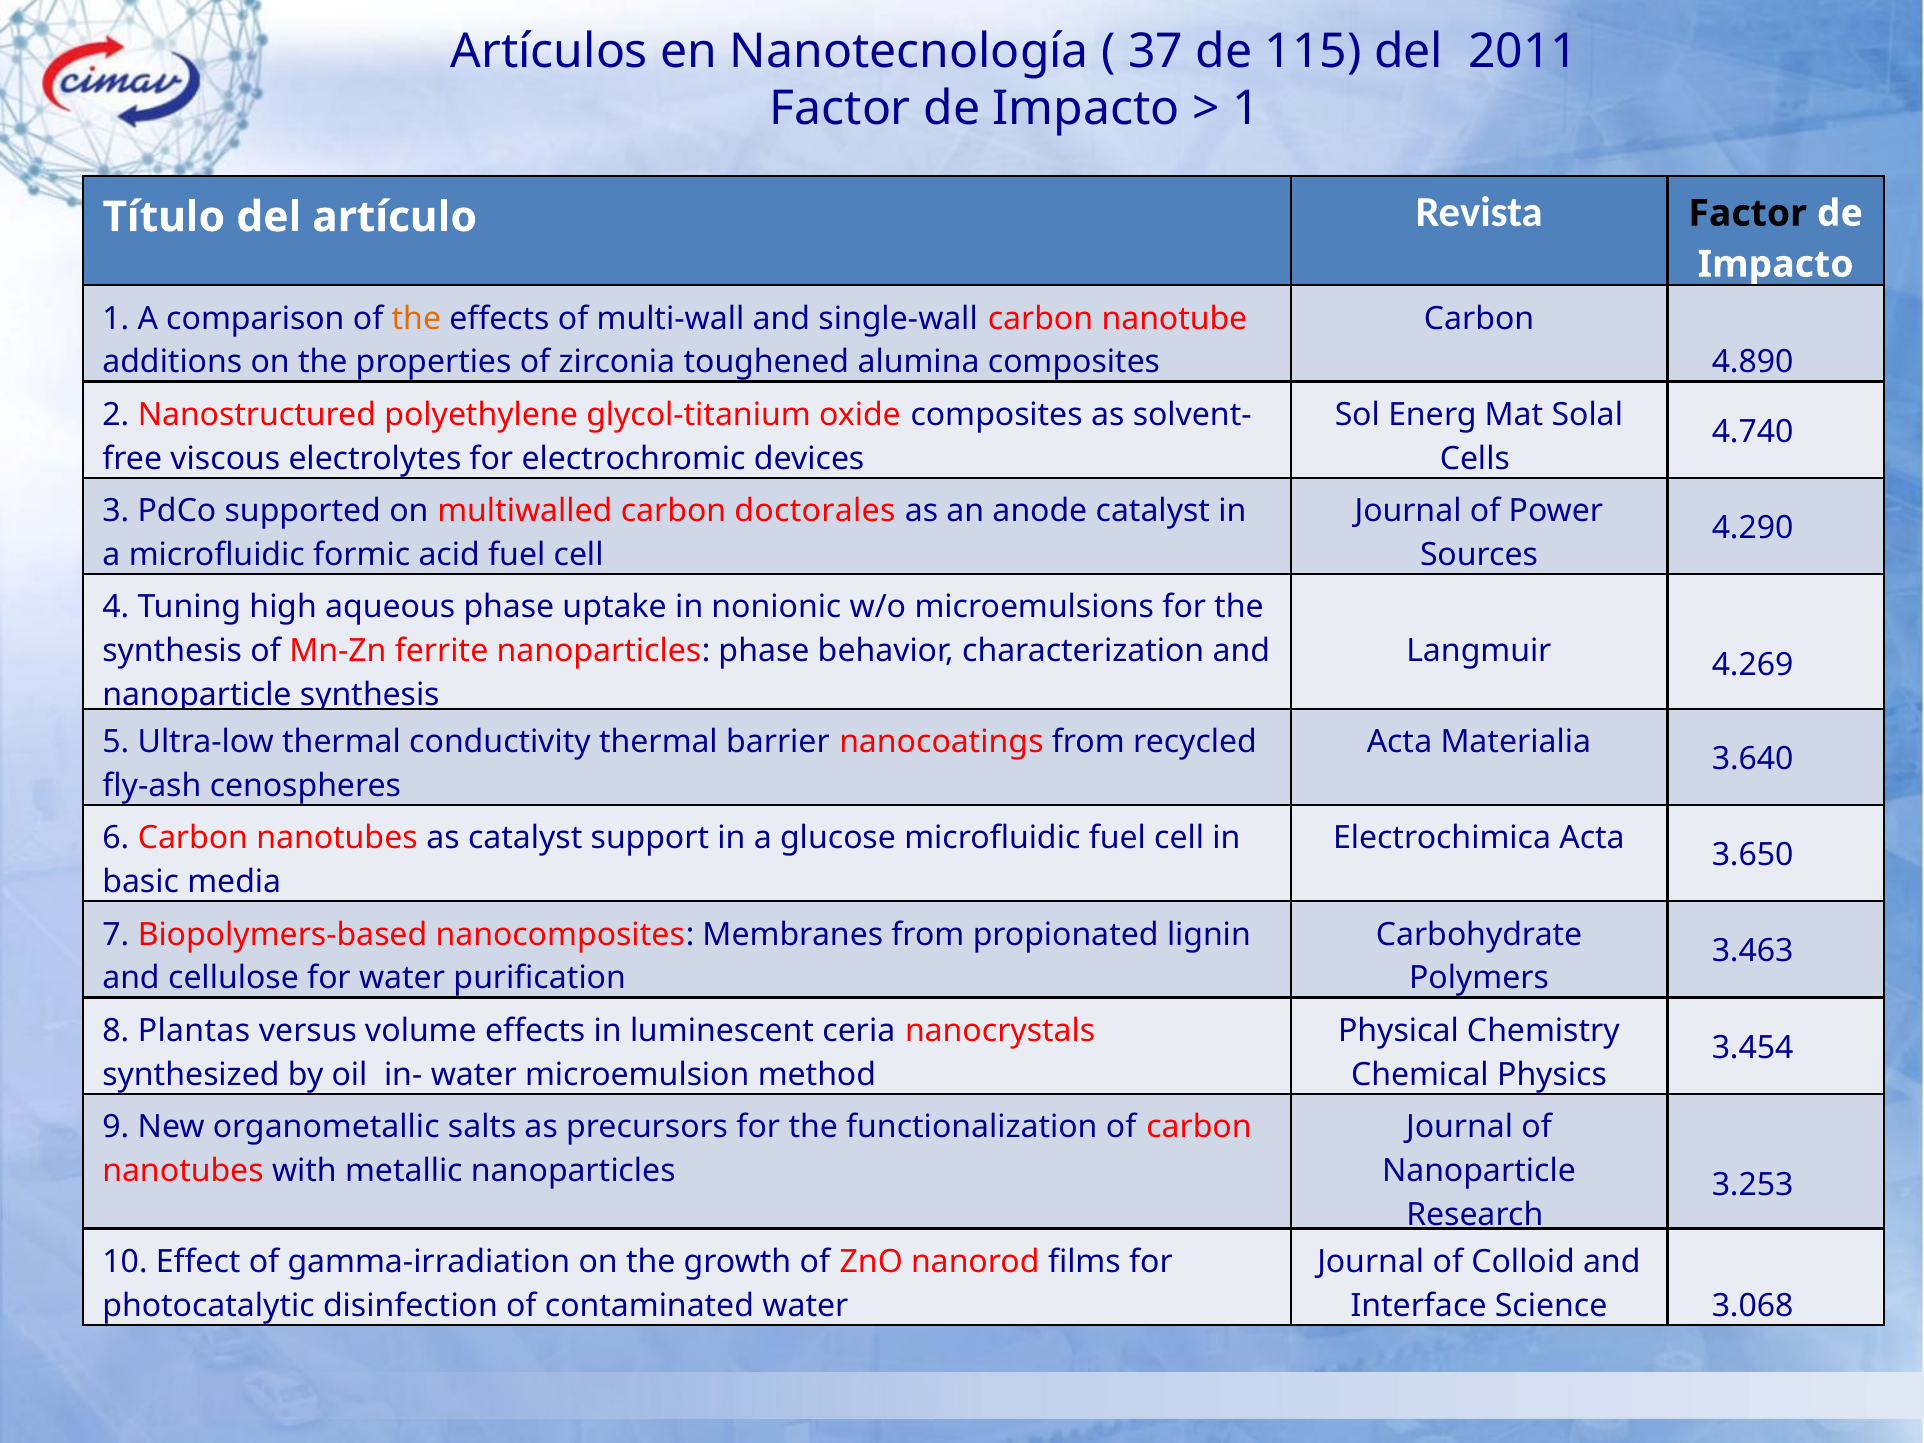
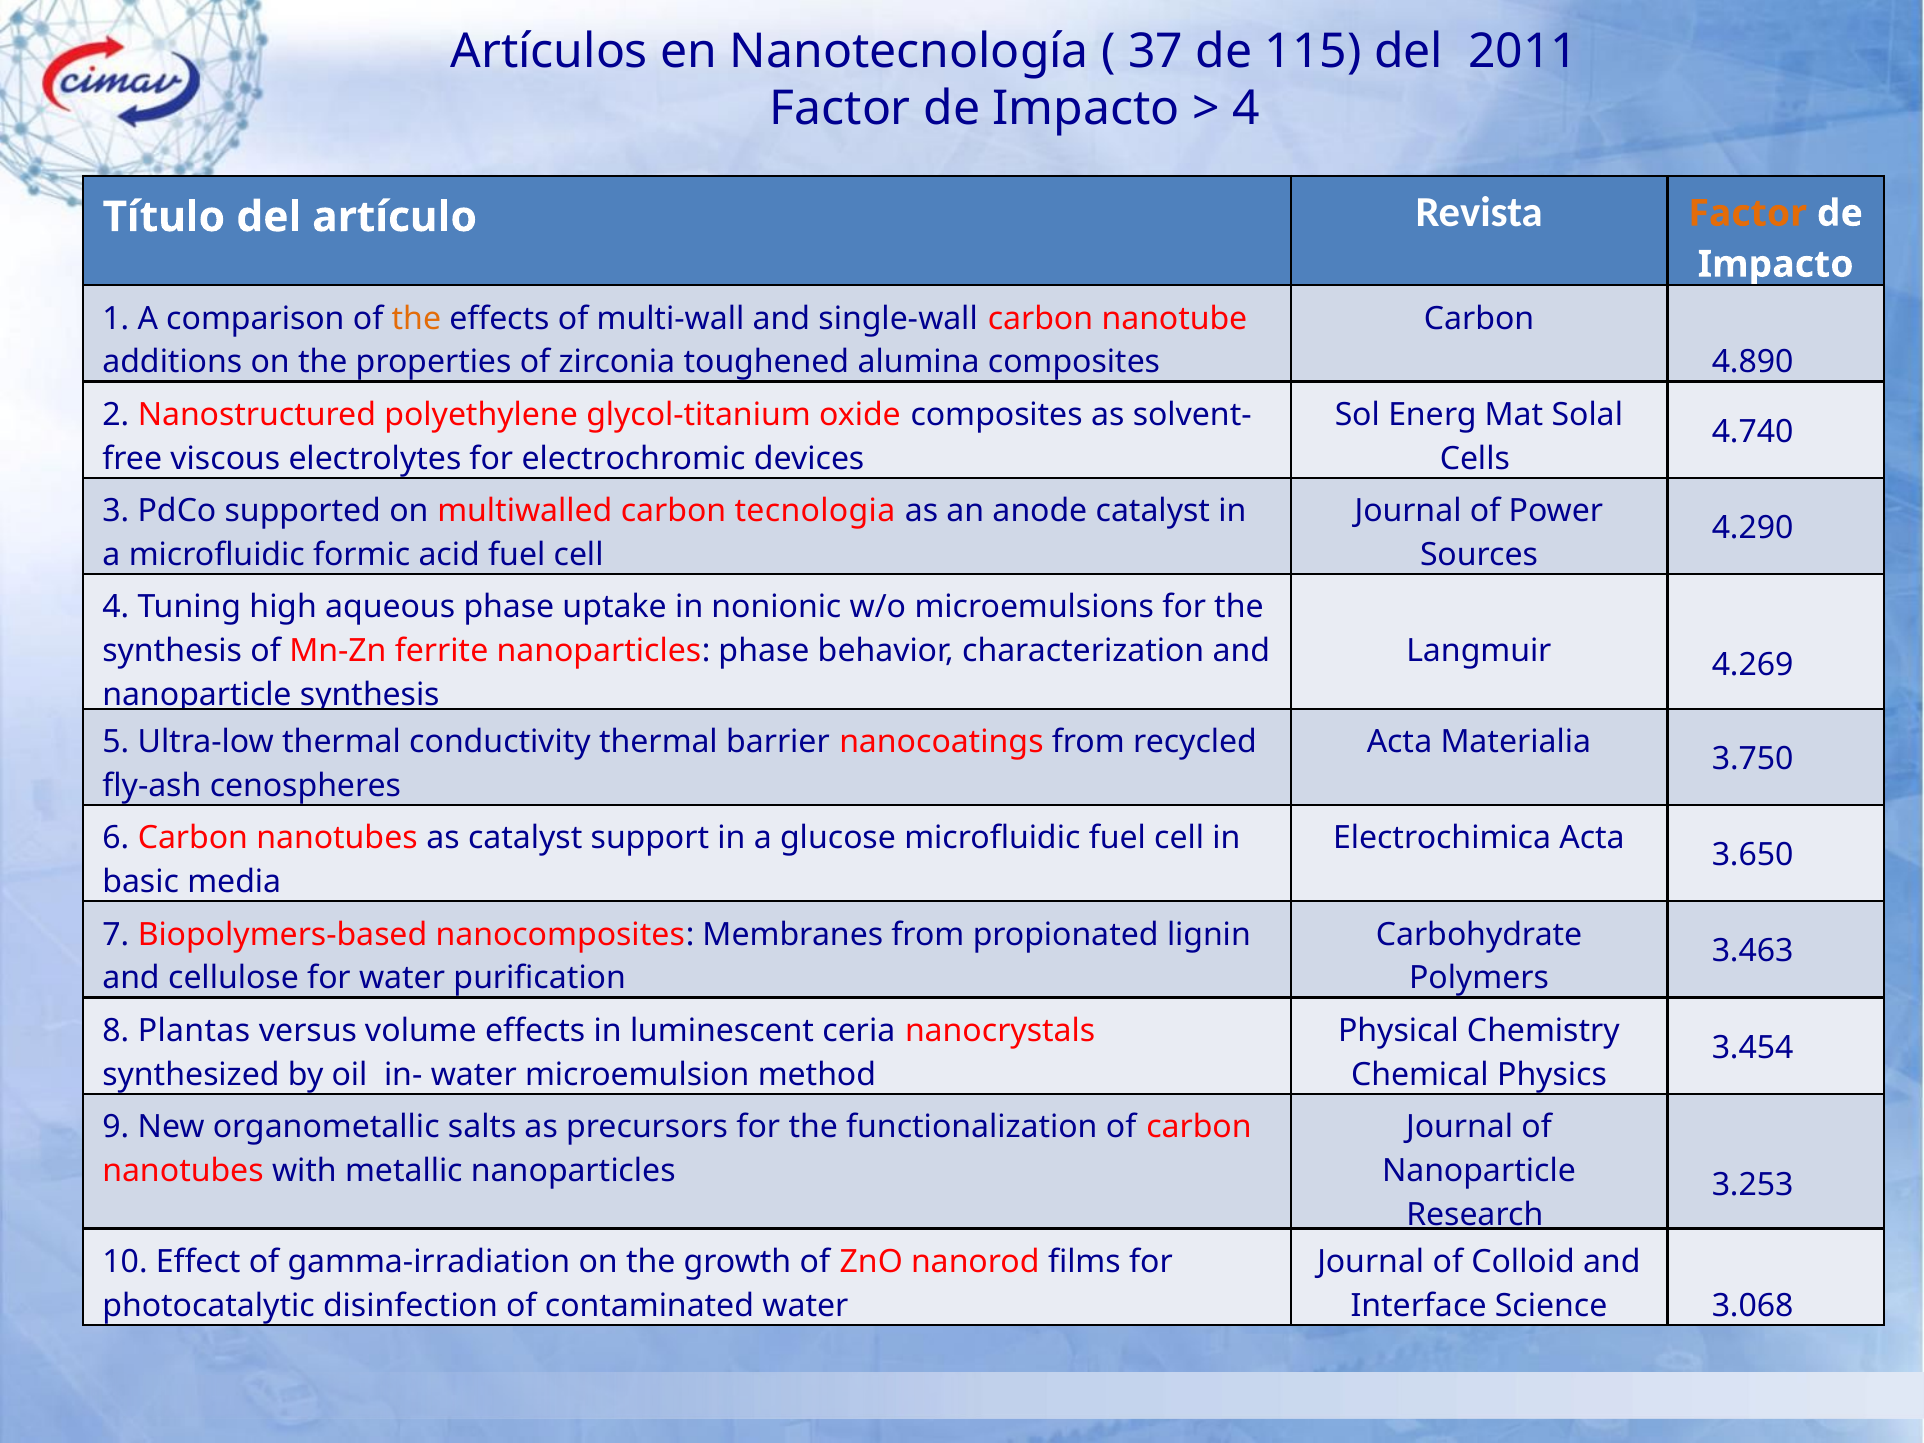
1 at (1246, 109): 1 -> 4
Factor at (1748, 213) colour: black -> orange
doctorales: doctorales -> tecnologia
3.640: 3.640 -> 3.750
